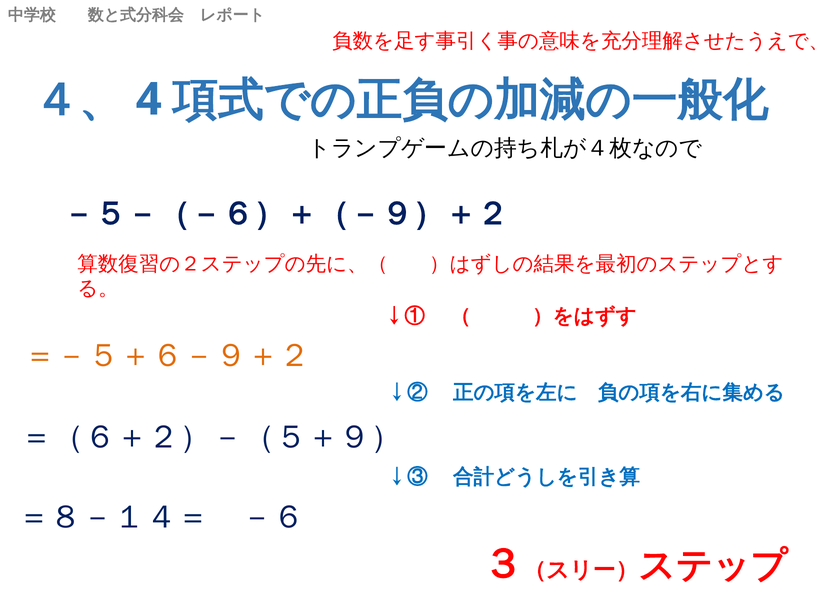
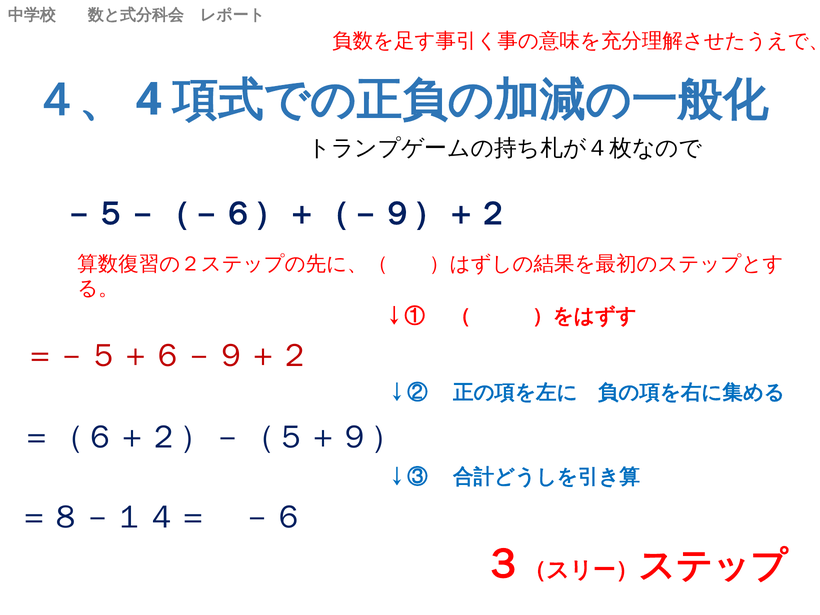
＝－５＋６－９＋２ colour: orange -> red
